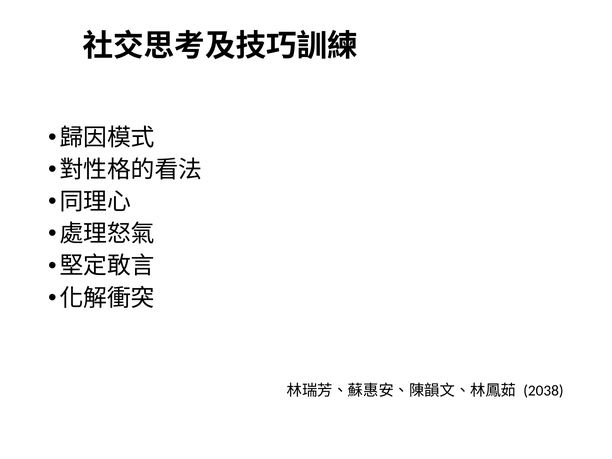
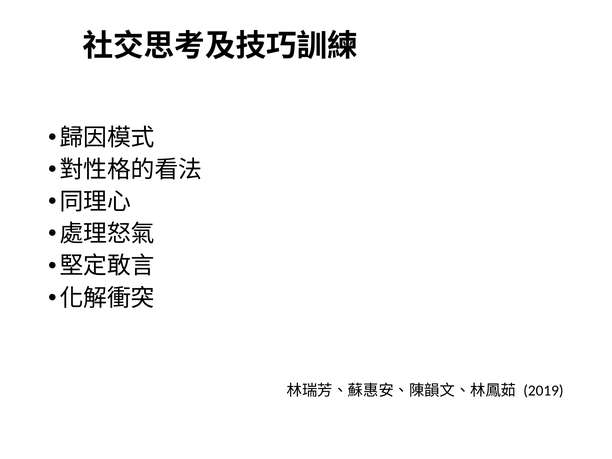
2038: 2038 -> 2019
